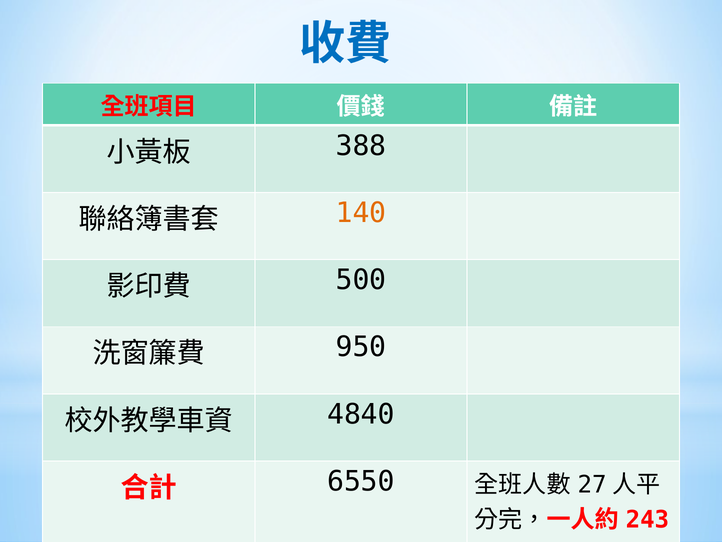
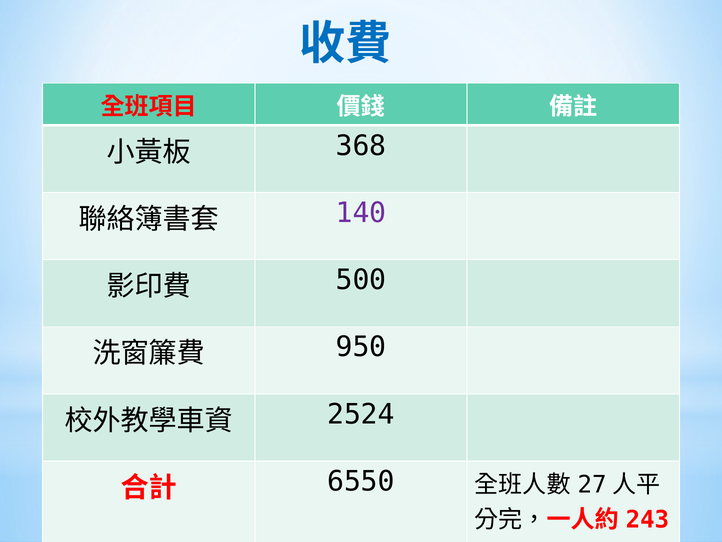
388: 388 -> 368
140 colour: orange -> purple
4840: 4840 -> 2524
